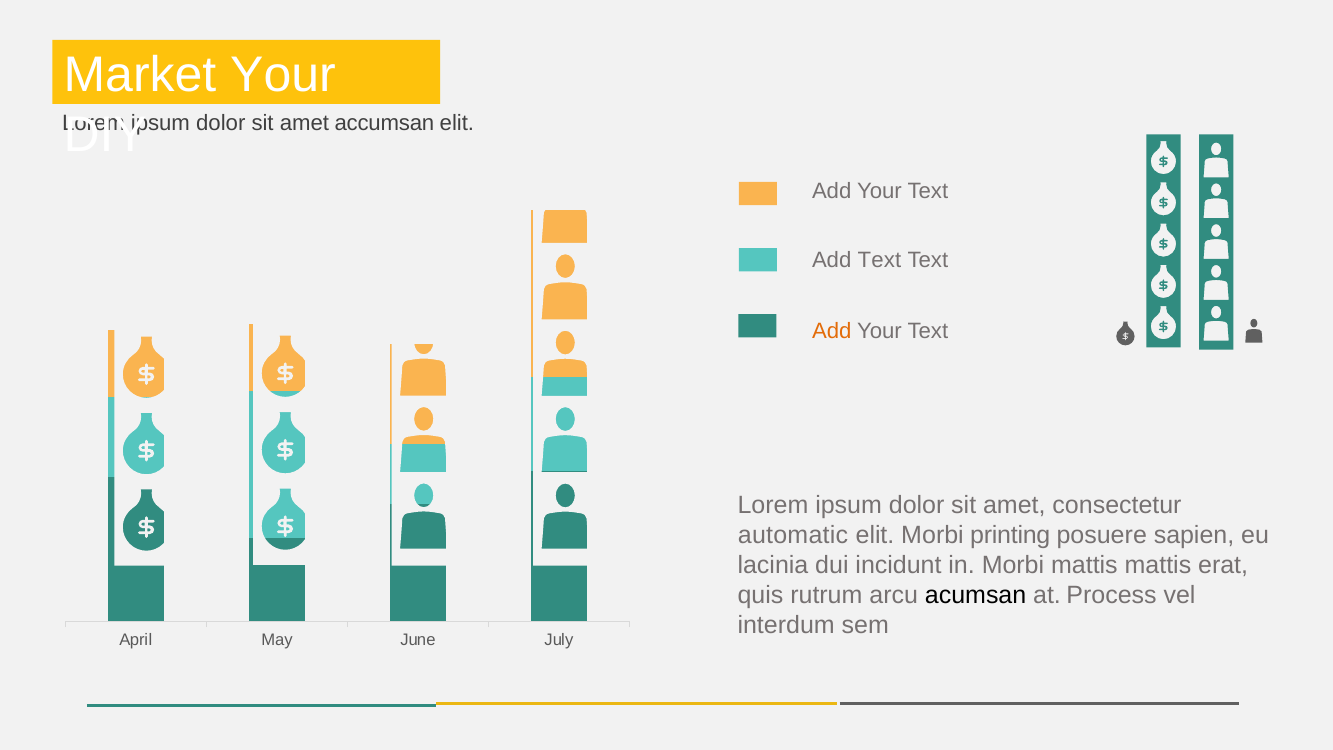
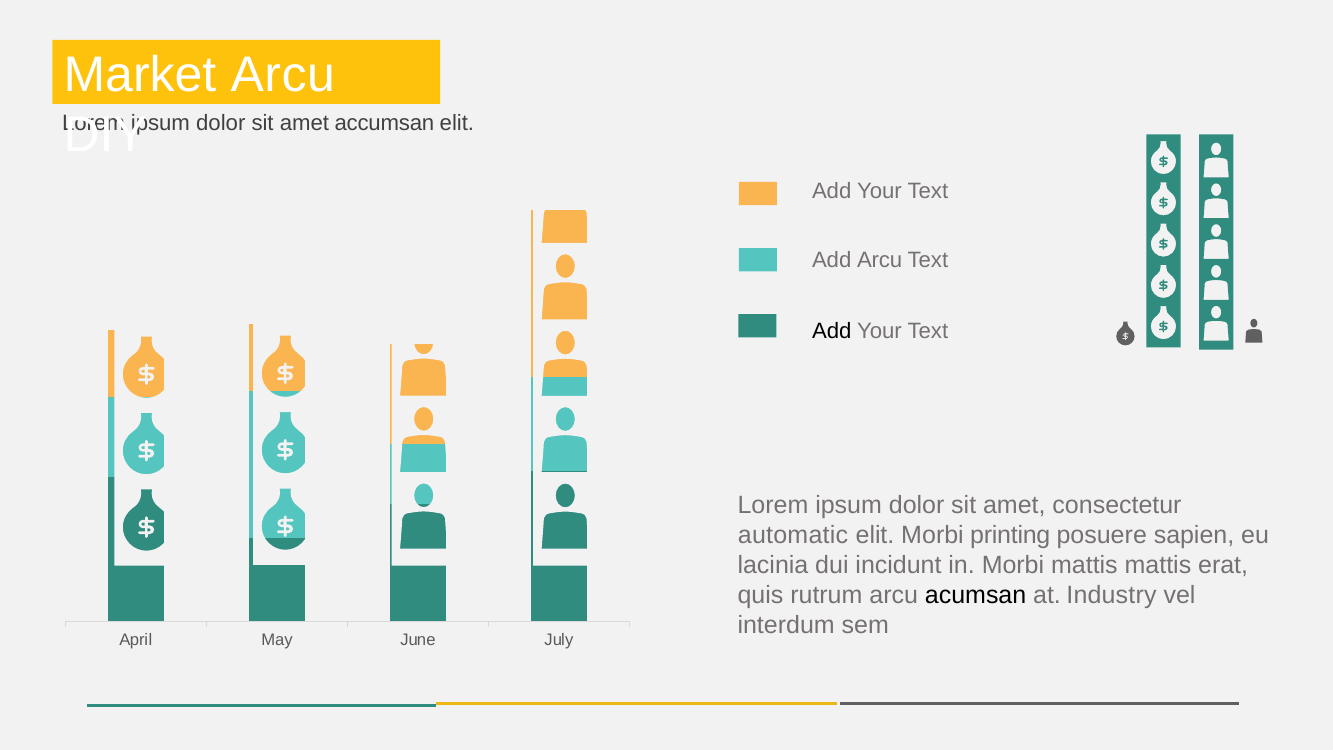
Market Your: Your -> Arcu
Add Text: Text -> Arcu
Add at (832, 331) colour: orange -> black
Process: Process -> Industry
